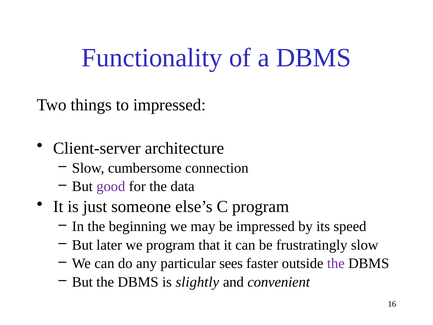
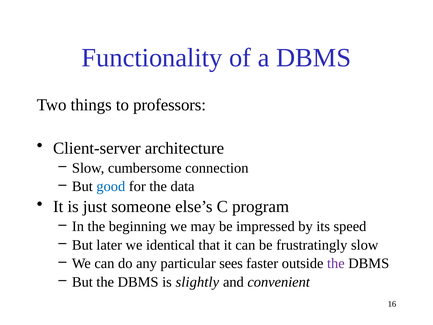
to impressed: impressed -> professors
good colour: purple -> blue
we program: program -> identical
